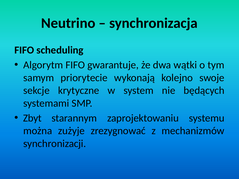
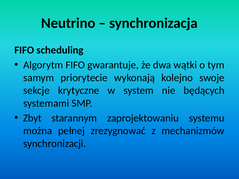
zużyje: zużyje -> pełnej
